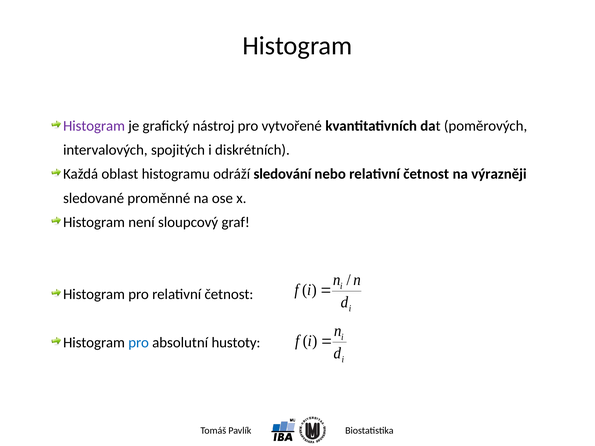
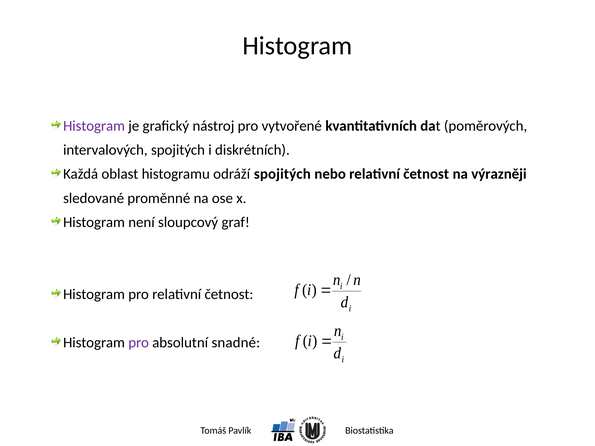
odráží sledování: sledování -> spojitých
pro at (139, 343) colour: blue -> purple
hustoty: hustoty -> snadné
